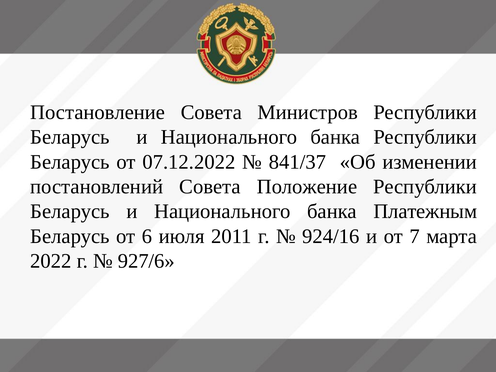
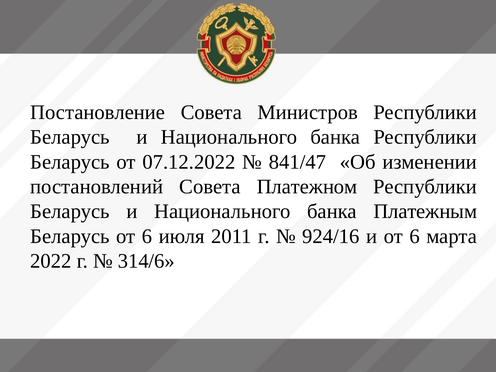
841/37: 841/37 -> 841/47
Положение: Положение -> Платежном
и от 7: 7 -> 6
927/6: 927/6 -> 314/6
